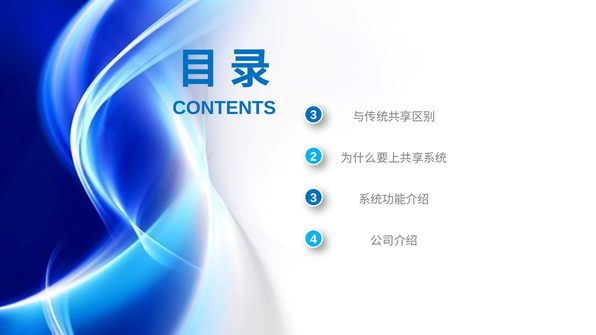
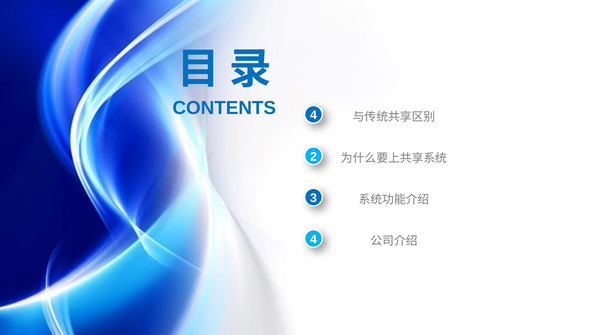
CONTENTS 3: 3 -> 4
